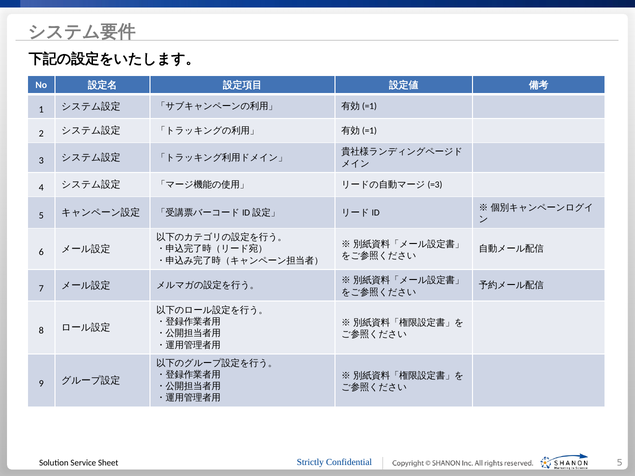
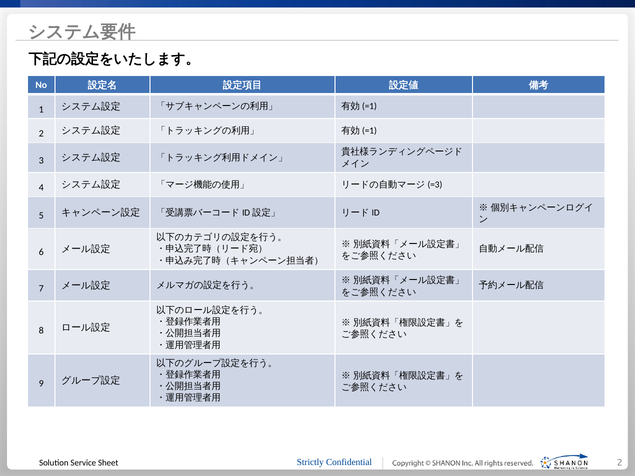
5 at (620, 463): 5 -> 2
